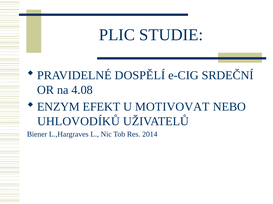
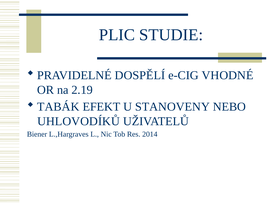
SRDEČNÍ: SRDEČNÍ -> VHODNÉ
4.08: 4.08 -> 2.19
ENZYM: ENZYM -> TABÁK
MOTIVOVAT: MOTIVOVAT -> STANOVENY
